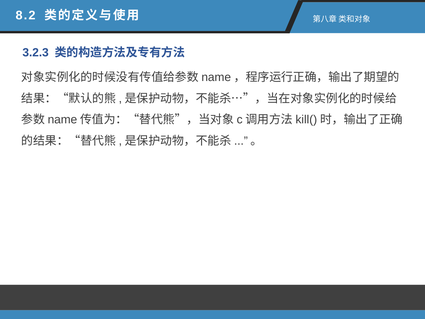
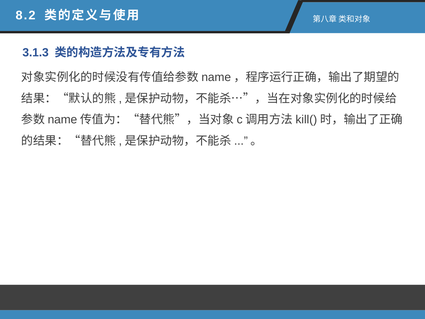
3.2.3: 3.2.3 -> 3.1.3
